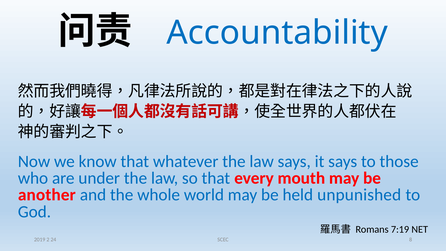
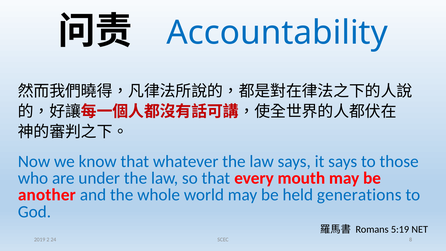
unpunished: unpunished -> generations
7:19: 7:19 -> 5:19
